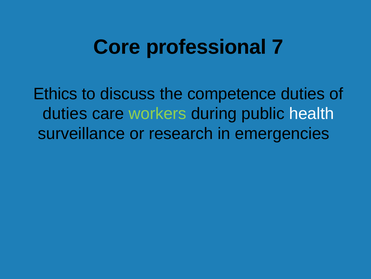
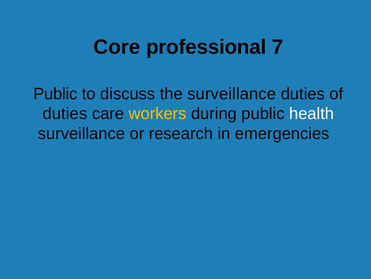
Ethics at (55, 94): Ethics -> Public
the competence: competence -> surveillance
workers colour: light green -> yellow
